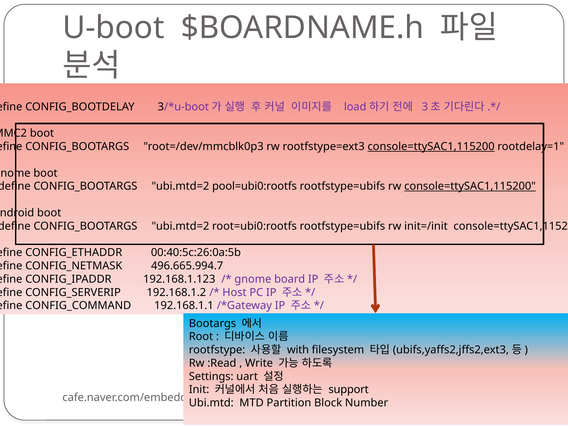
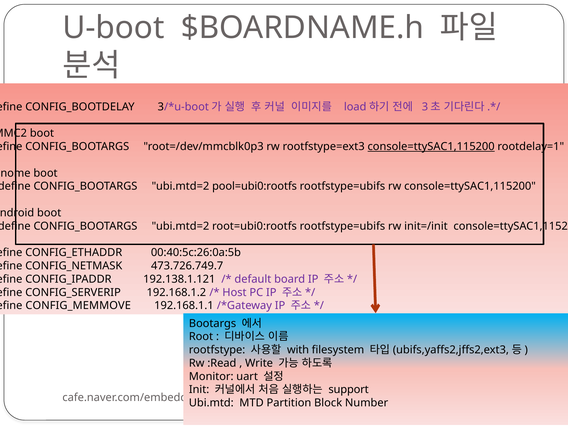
console=ttySAC1,115200 at (470, 186) underline: present -> none
496.665.994.7: 496.665.994.7 -> 473.726.749.7
192.168.1.123: 192.168.1.123 -> 192.138.1.121
gnome at (253, 279): gnome -> default
CONFIG_COMMAND: CONFIG_COMMAND -> CONFIG_MEMMOVE
Settings: Settings -> Monitor
